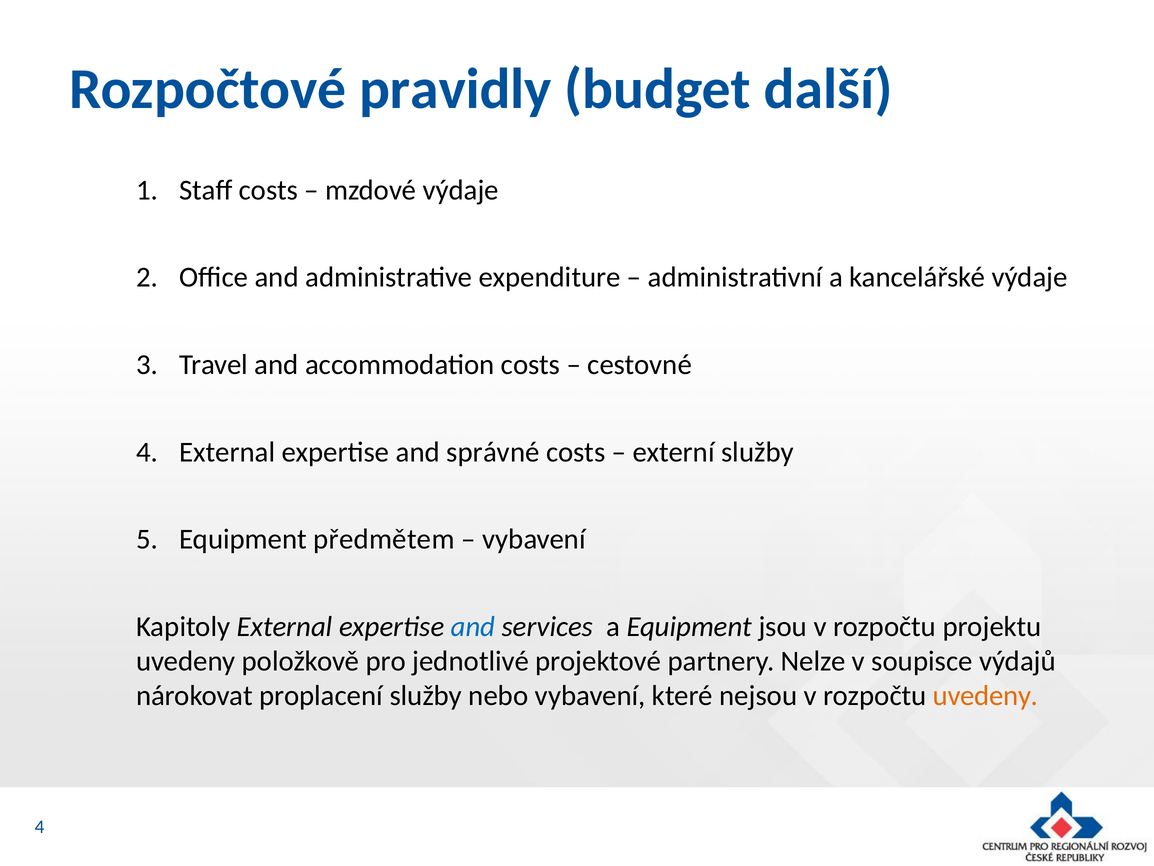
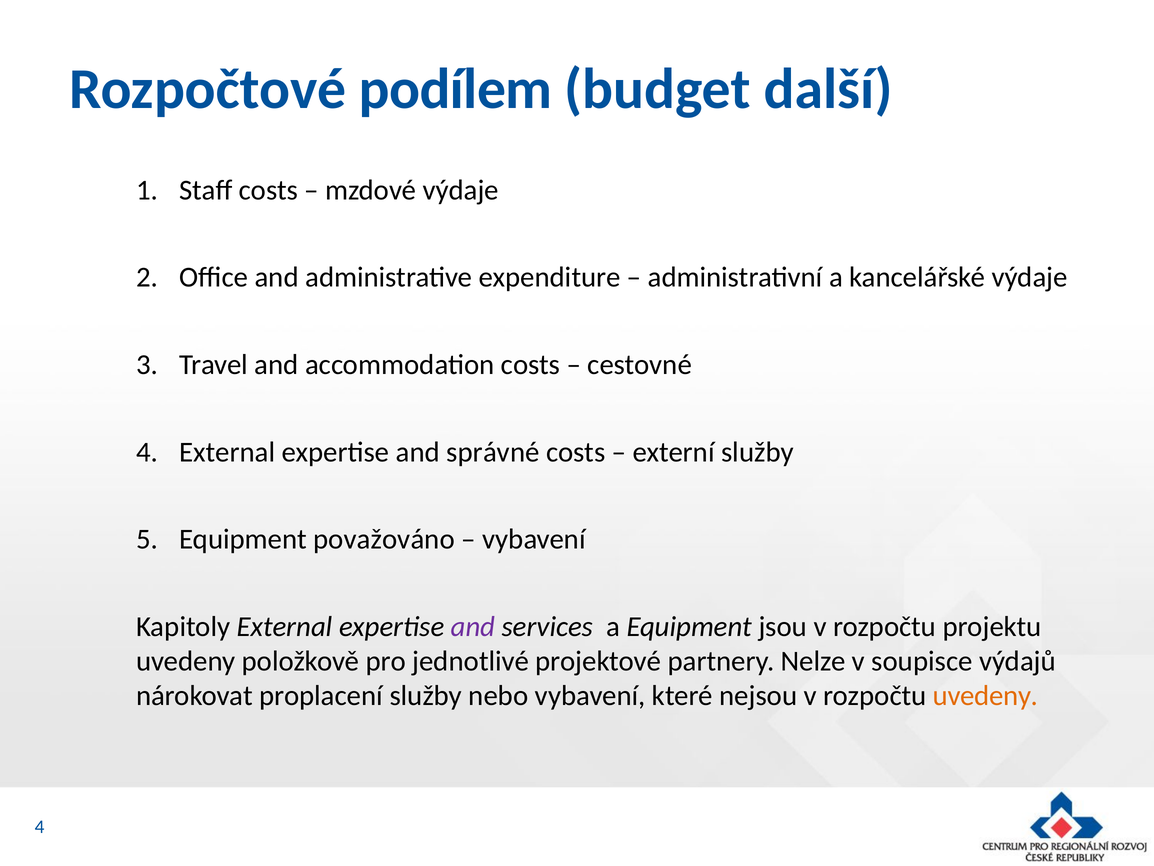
pravidly: pravidly -> podílem
předmětem: předmětem -> považováno
and at (473, 626) colour: blue -> purple
